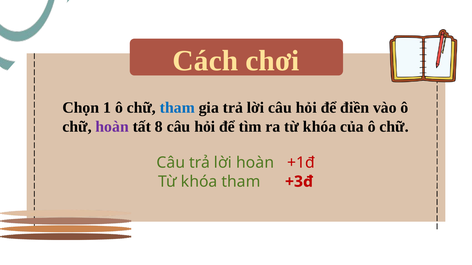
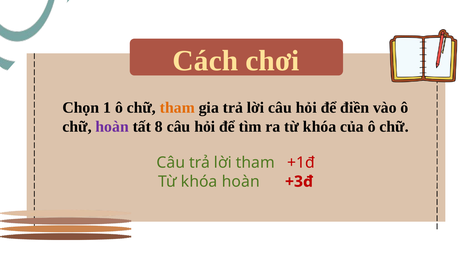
tham at (177, 108) colour: blue -> orange
lời hoàn: hoàn -> tham
khóa tham: tham -> hoàn
